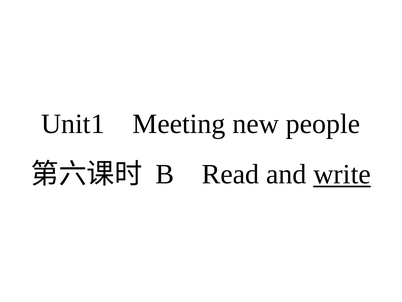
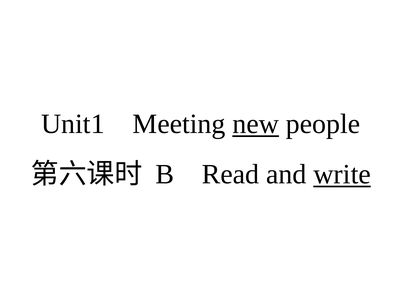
new underline: none -> present
